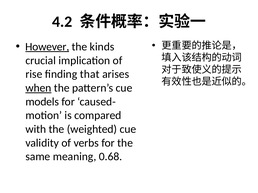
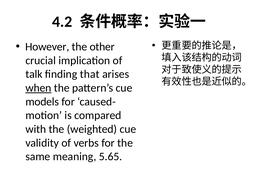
However underline: present -> none
kinds: kinds -> other
rise: rise -> talk
0.68: 0.68 -> 5.65
